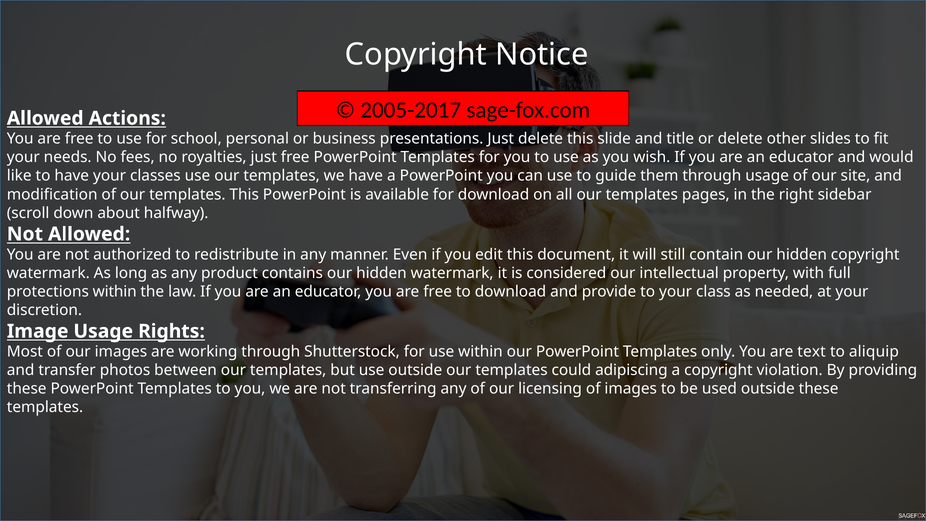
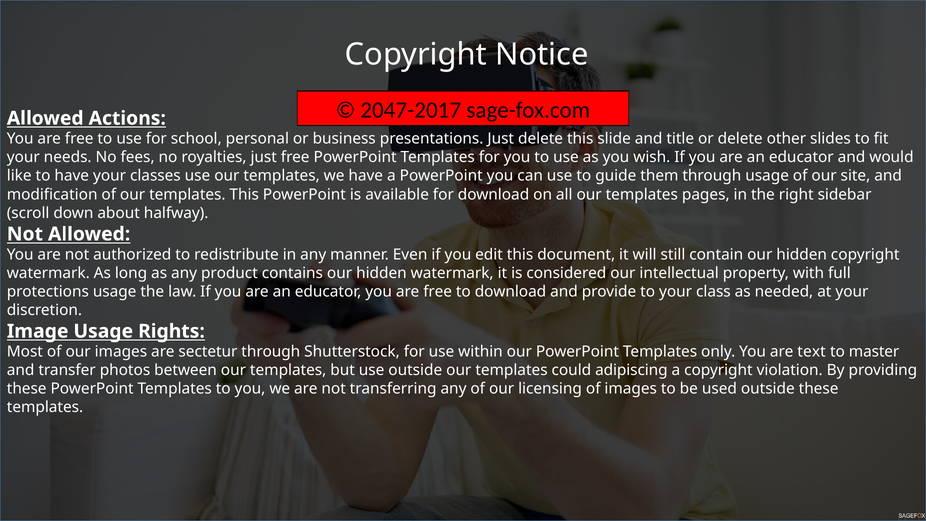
2005-2017: 2005-2017 -> 2047-2017
protections within: within -> usage
working: working -> sectetur
aliquip: aliquip -> master
